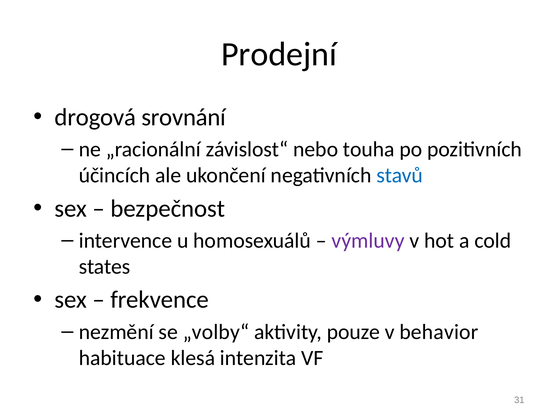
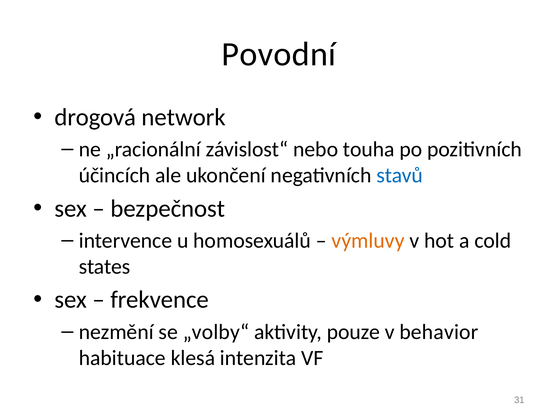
Prodejní: Prodejní -> Povodní
srovnání: srovnání -> network
výmluvy colour: purple -> orange
